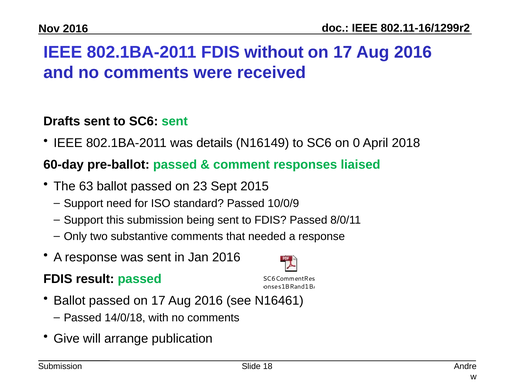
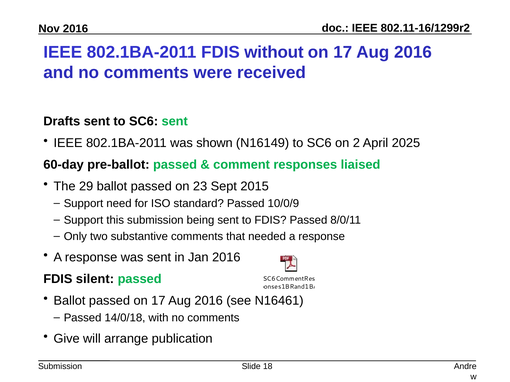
details: details -> shown
0: 0 -> 2
2018: 2018 -> 2025
63: 63 -> 29
result: result -> silent
